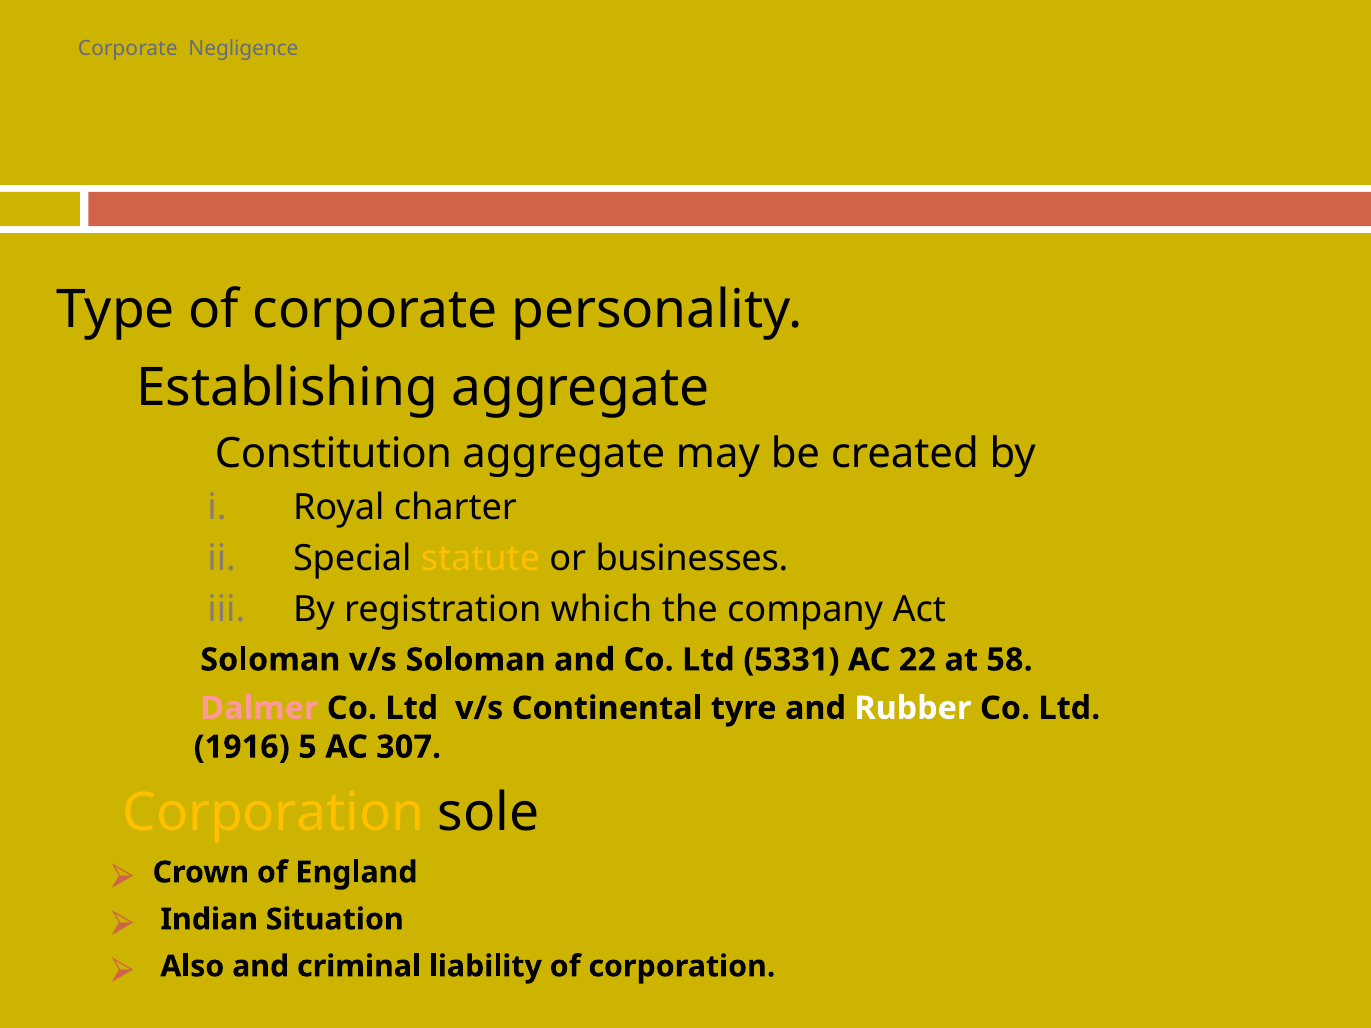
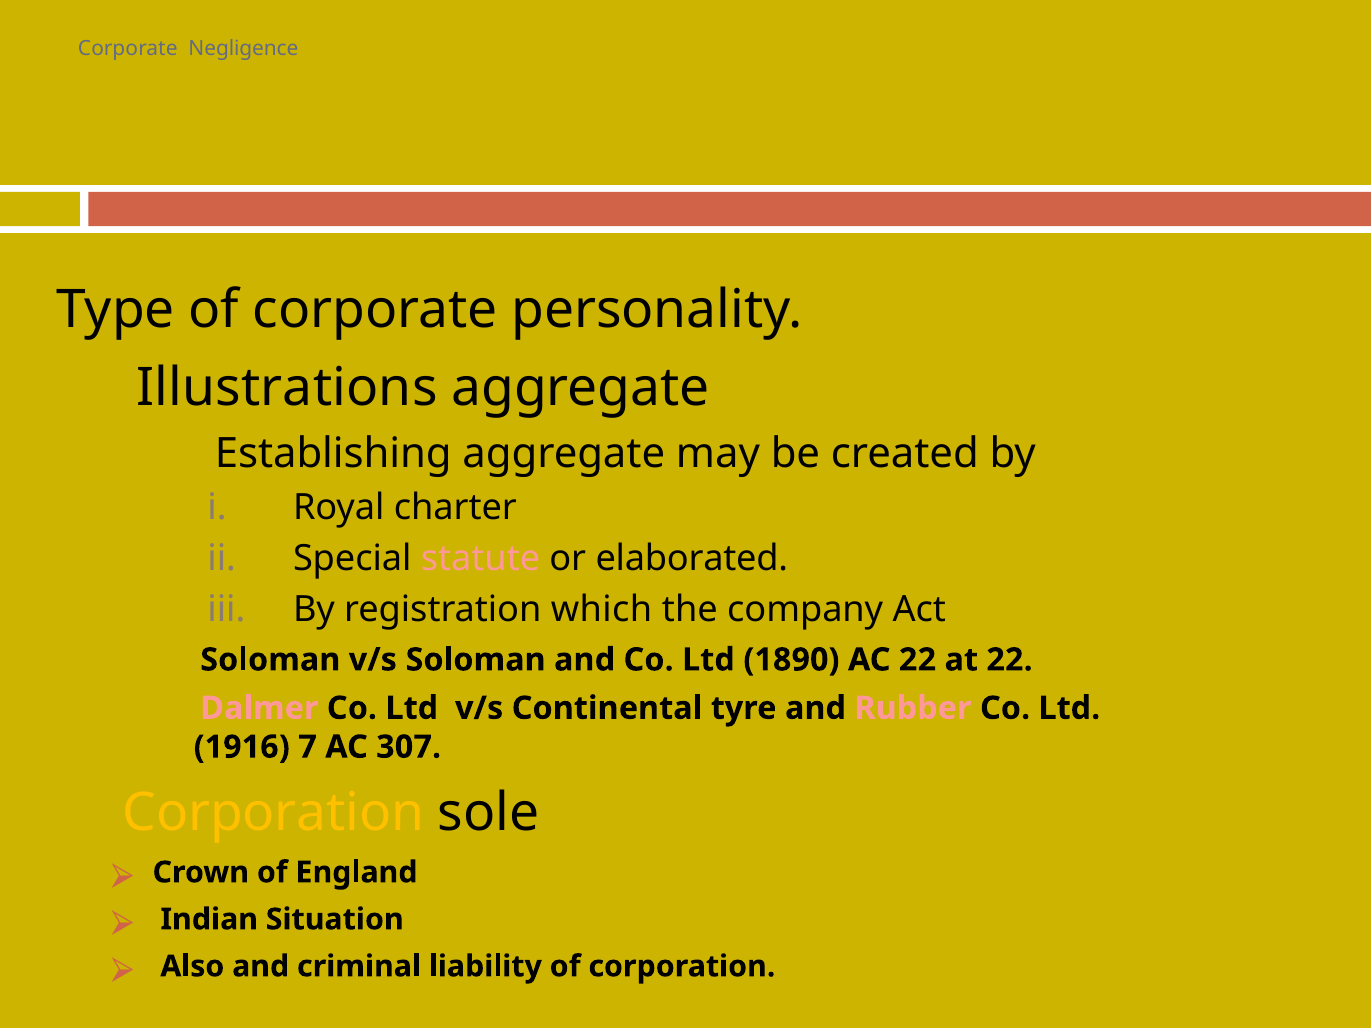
Establishing: Establishing -> Illustrations
Constitution: Constitution -> Establishing
statute colour: yellow -> pink
businesses: businesses -> elaborated
5331: 5331 -> 1890
at 58: 58 -> 22
Rubber colour: white -> pink
5: 5 -> 7
